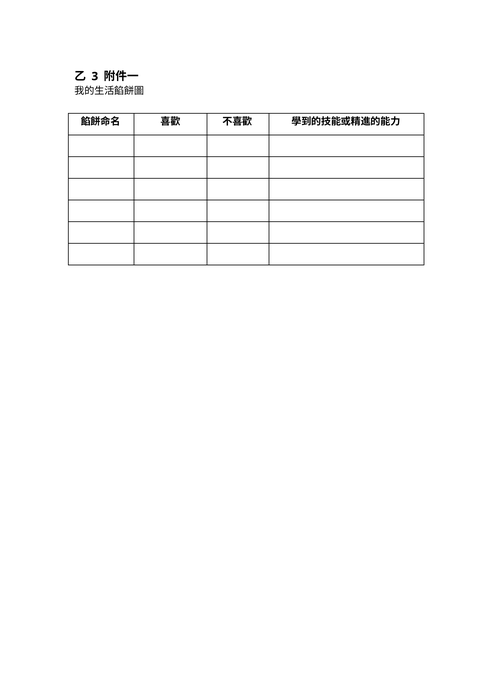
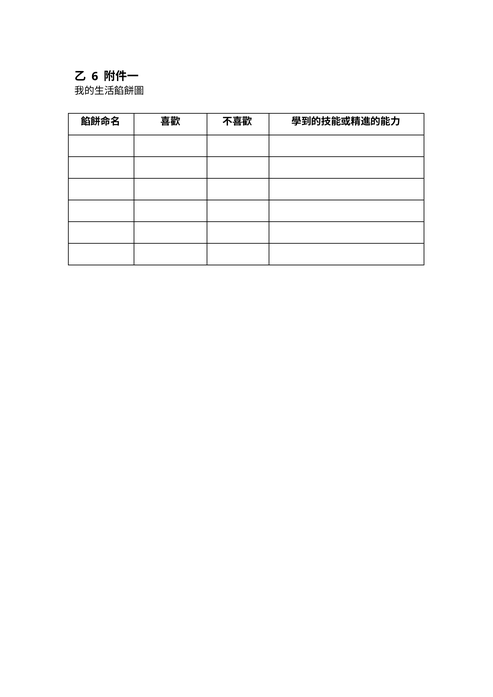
3: 3 -> 6
